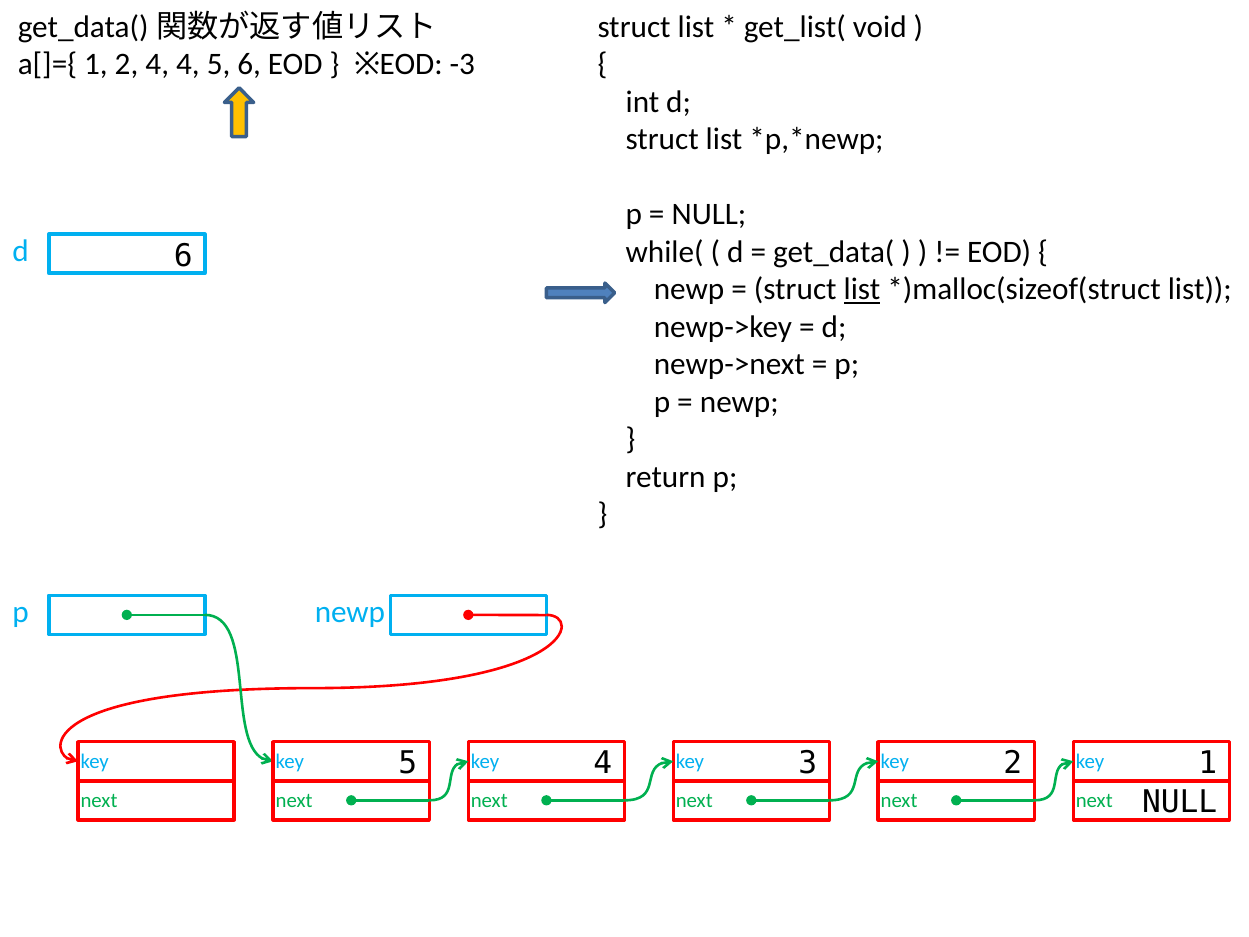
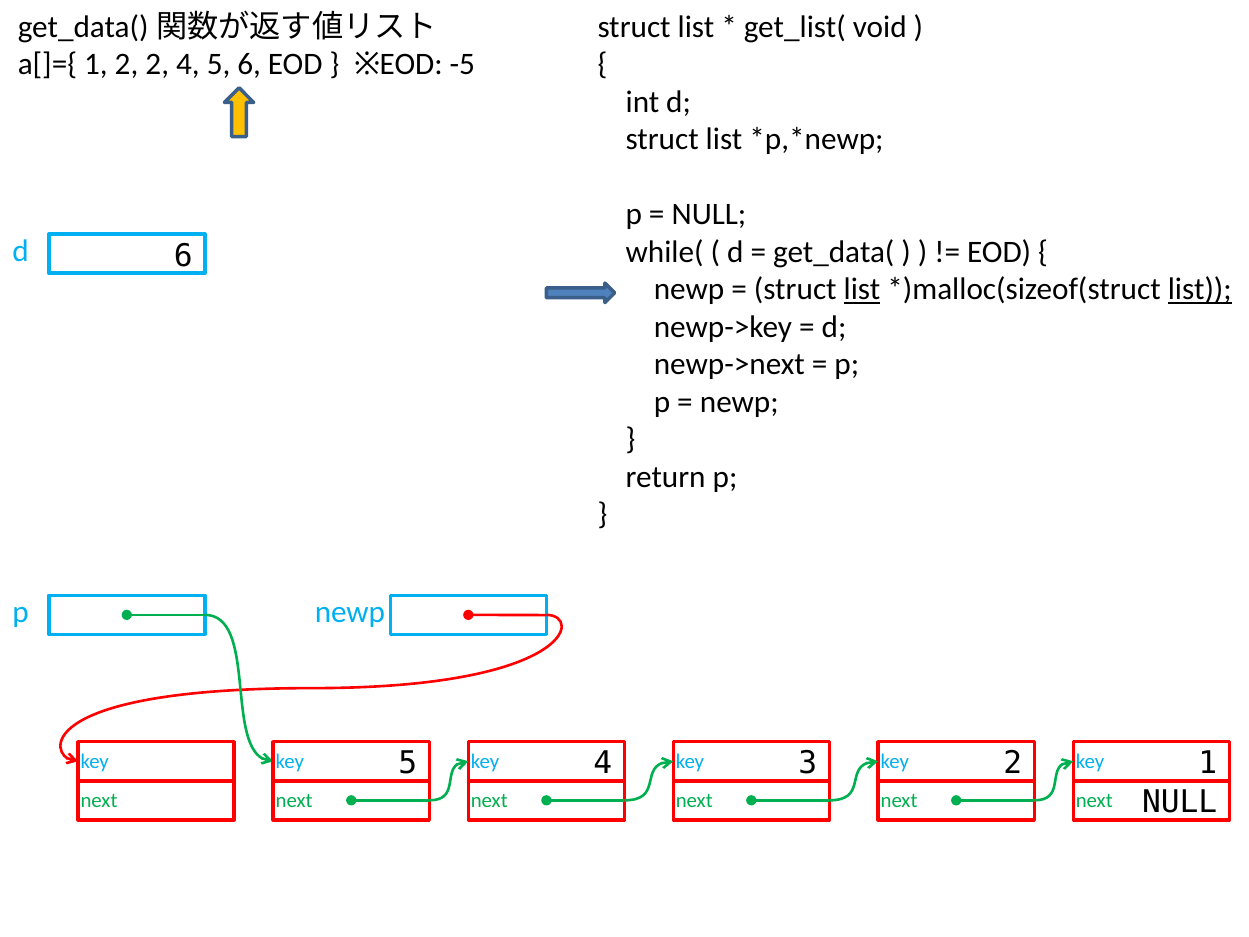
2 4: 4 -> 2
-3: -3 -> -5
list at (1200, 289) underline: none -> present
